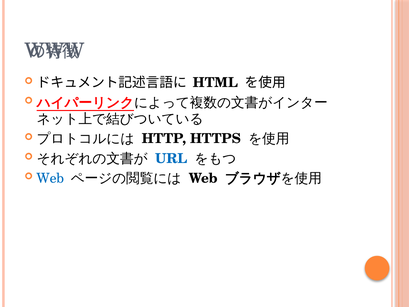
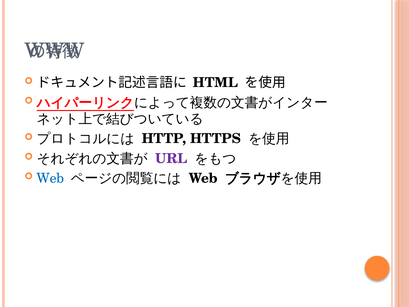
URL colour: blue -> purple
